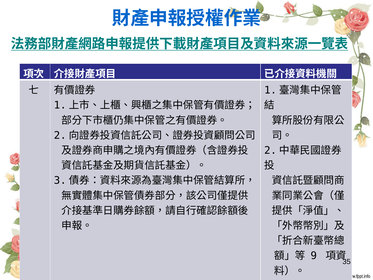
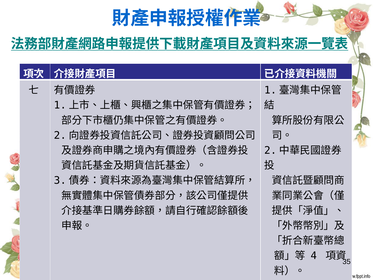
9: 9 -> 4
